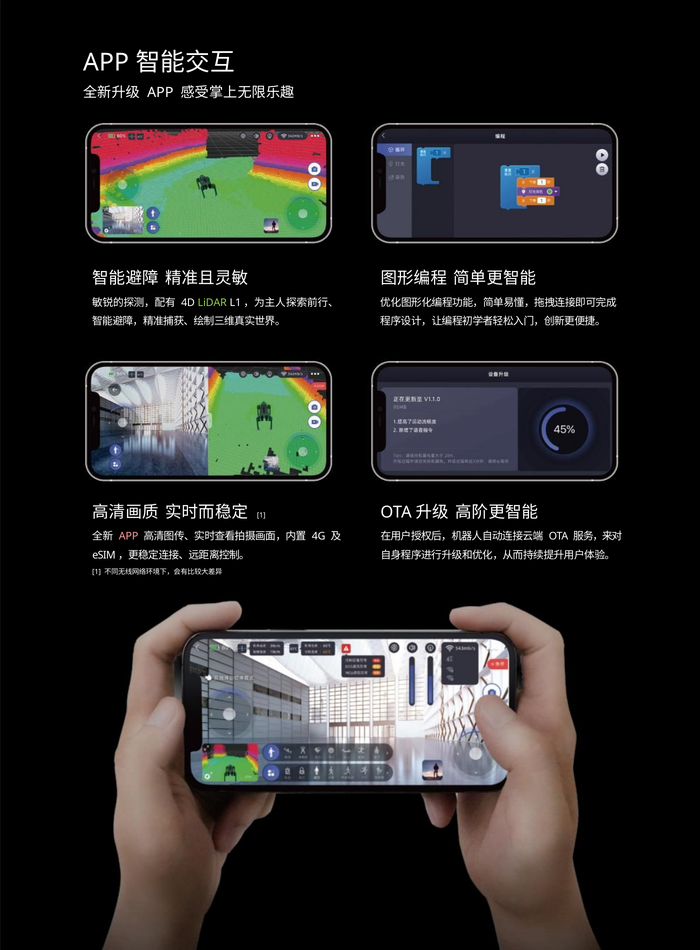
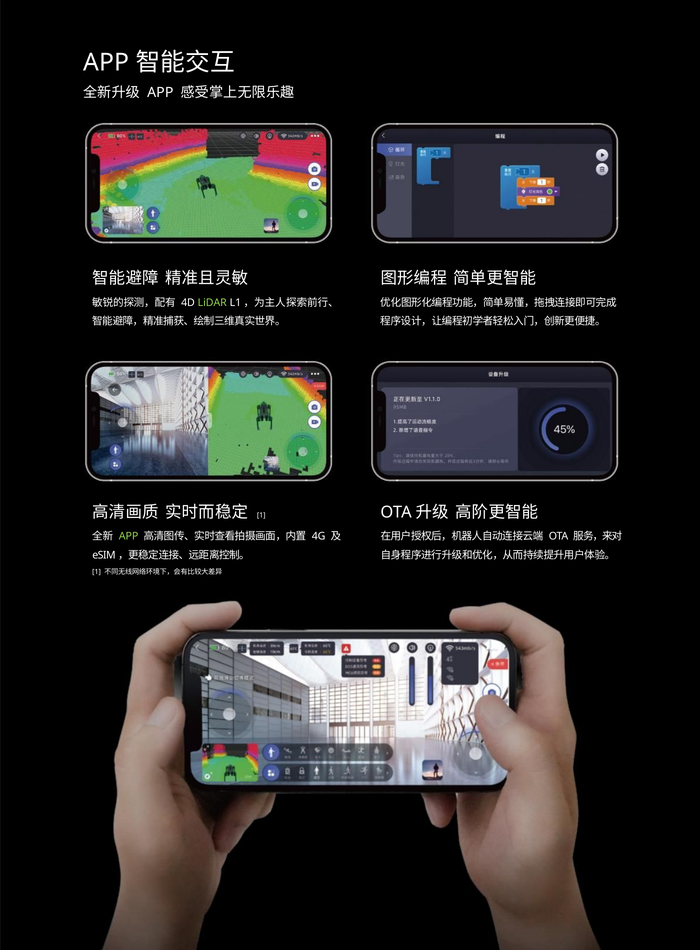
APP at (129, 536) colour: pink -> light green
